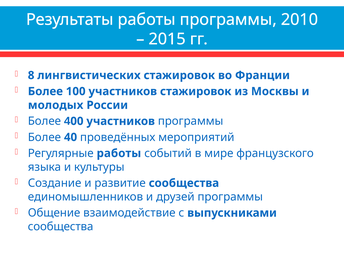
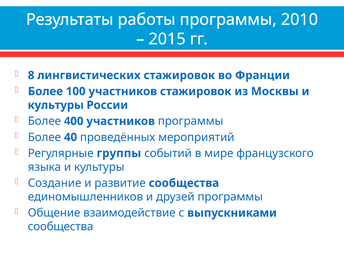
молодых at (56, 105): молодых -> культуры
Регулярные работы: работы -> группы
